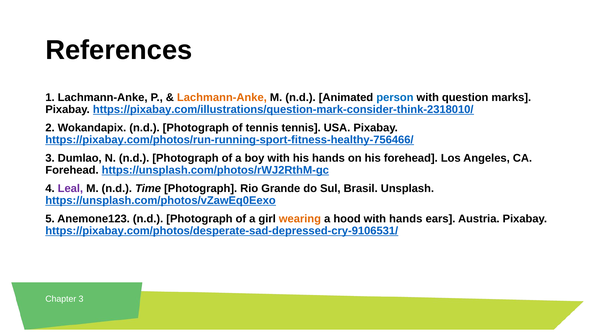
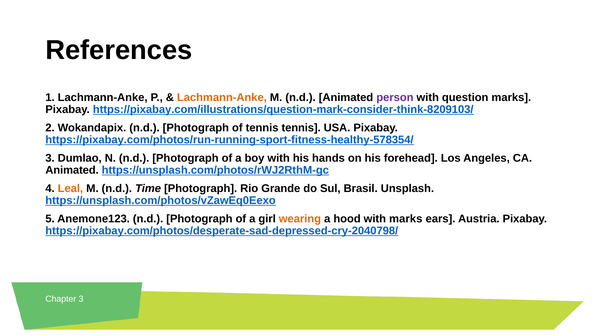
person colour: blue -> purple
https://pixabay.com/illustrations/question-mark-consider-think-2318010/: https://pixabay.com/illustrations/question-mark-consider-think-2318010/ -> https://pixabay.com/illustrations/question-mark-consider-think-8209103/
https://pixabay.com/photos/run-running-sport-fitness-healthy-756466/: https://pixabay.com/photos/run-running-sport-fitness-healthy-756466/ -> https://pixabay.com/photos/run-running-sport-fitness-healthy-578354/
Forehead at (72, 170): Forehead -> Animated
Leal colour: purple -> orange
with hands: hands -> marks
https://pixabay.com/photos/desperate-sad-depressed-cry-9106531/: https://pixabay.com/photos/desperate-sad-depressed-cry-9106531/ -> https://pixabay.com/photos/desperate-sad-depressed-cry-2040798/
